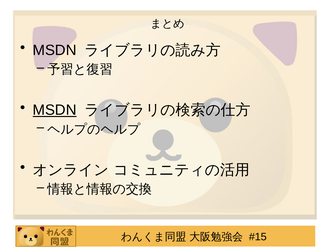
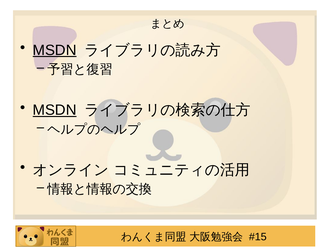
MSDN at (55, 50) underline: none -> present
